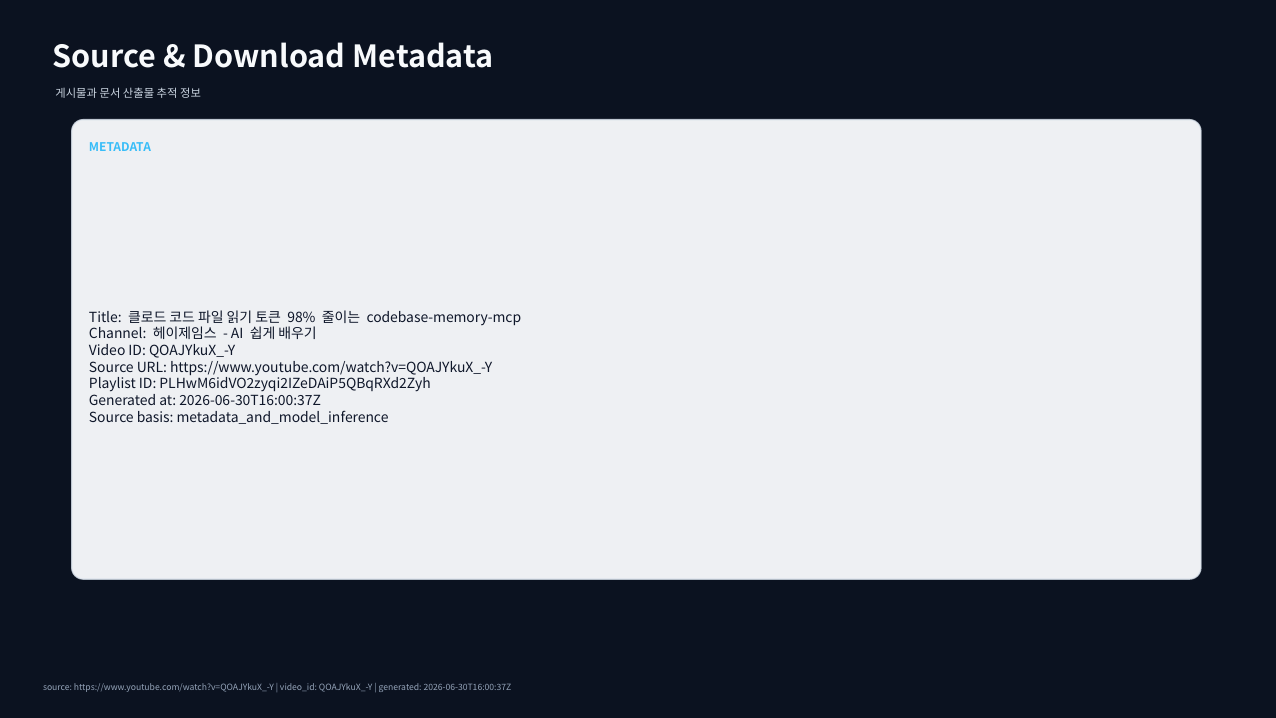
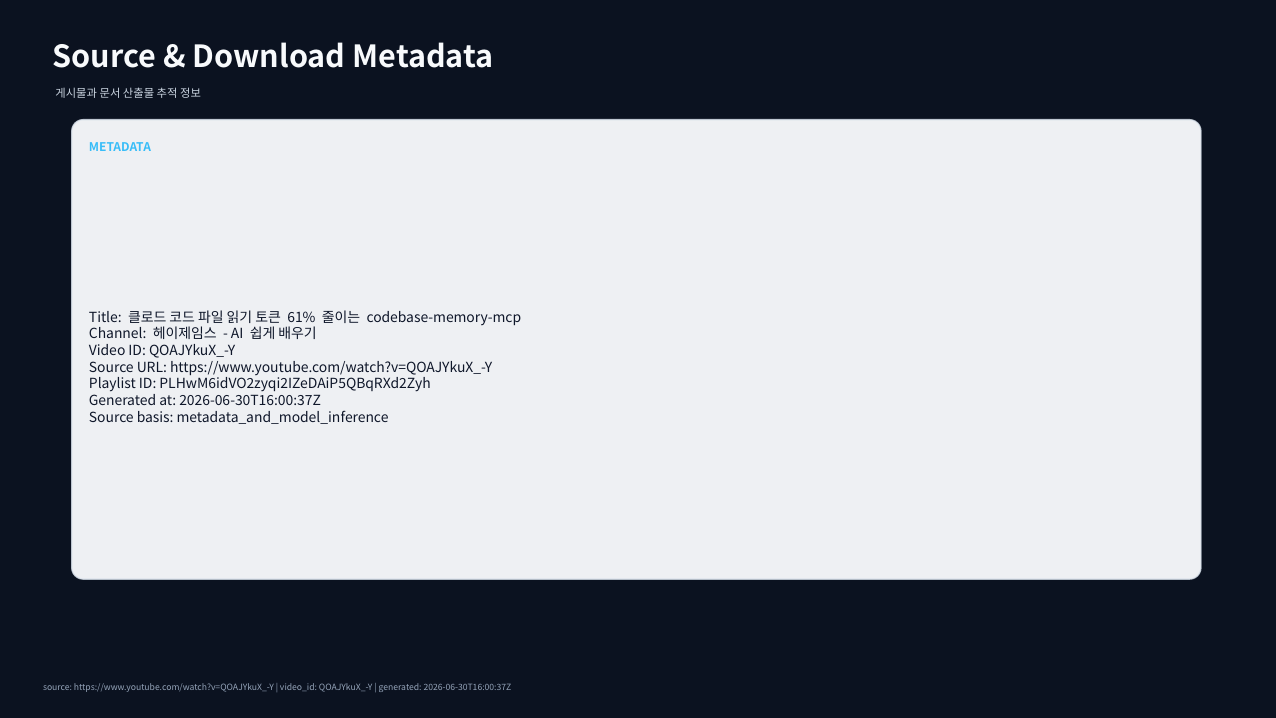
98%: 98% -> 61%
